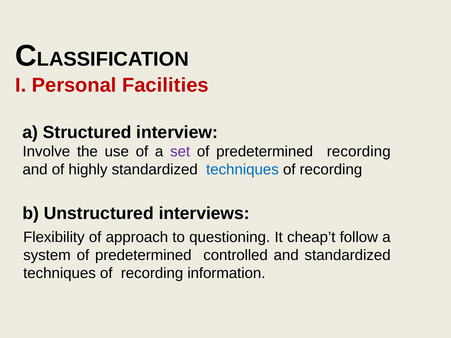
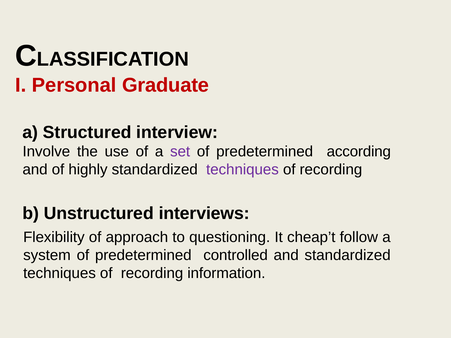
Facilities: Facilities -> Graduate
predetermined recording: recording -> according
techniques at (242, 170) colour: blue -> purple
